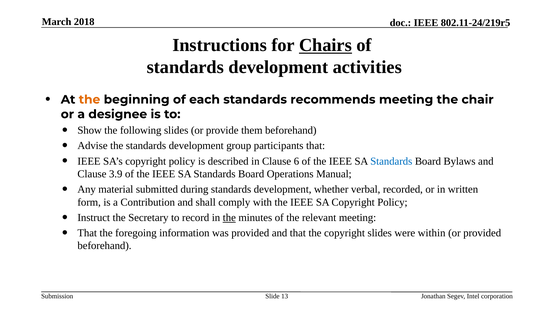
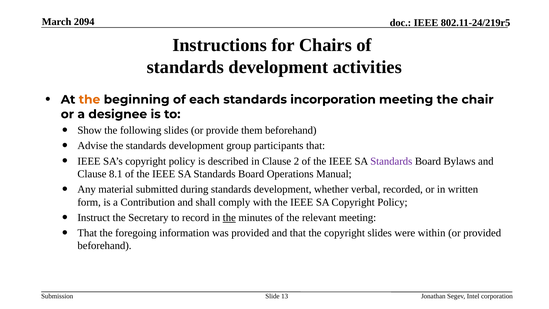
2018: 2018 -> 2094
Chairs underline: present -> none
recommends: recommends -> incorporation
6: 6 -> 2
Standards at (391, 161) colour: blue -> purple
3.9: 3.9 -> 8.1
